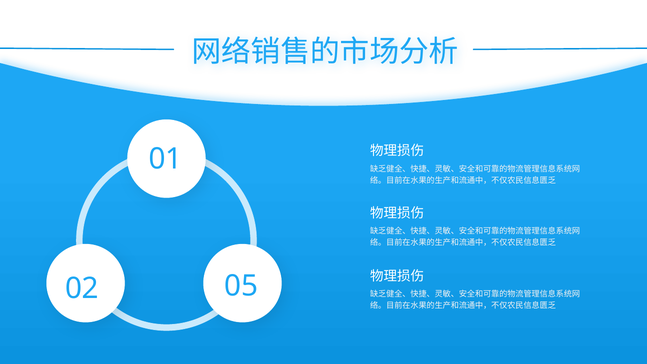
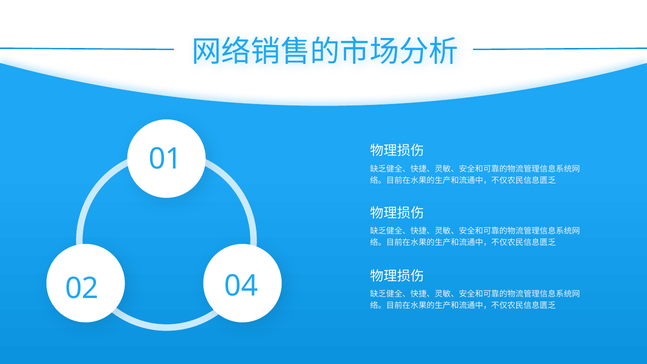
05: 05 -> 04
